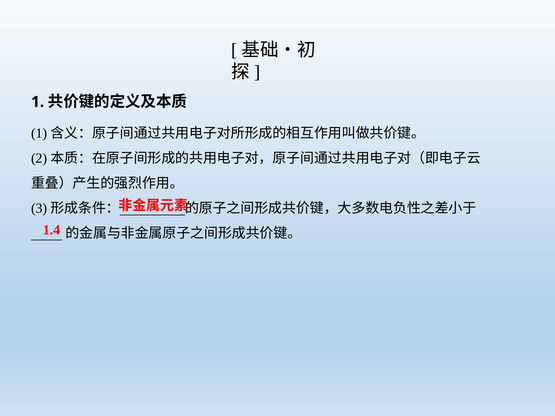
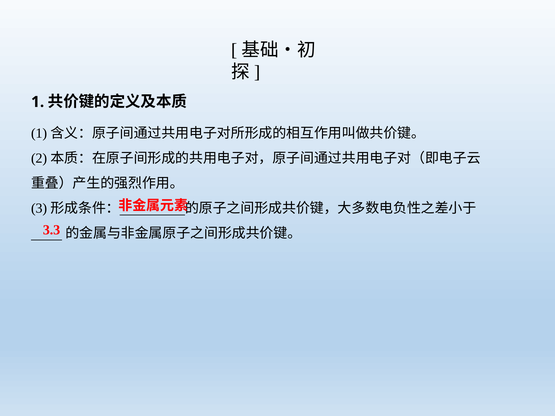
1.4: 1.4 -> 3.3
